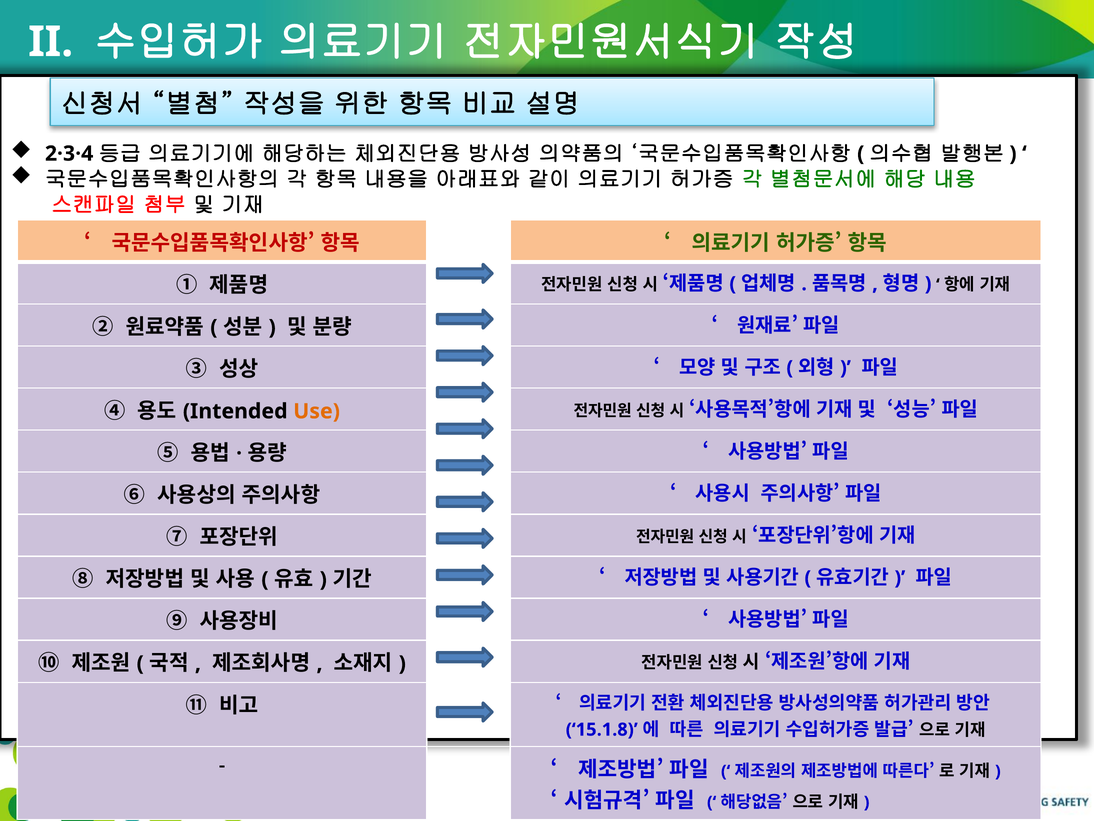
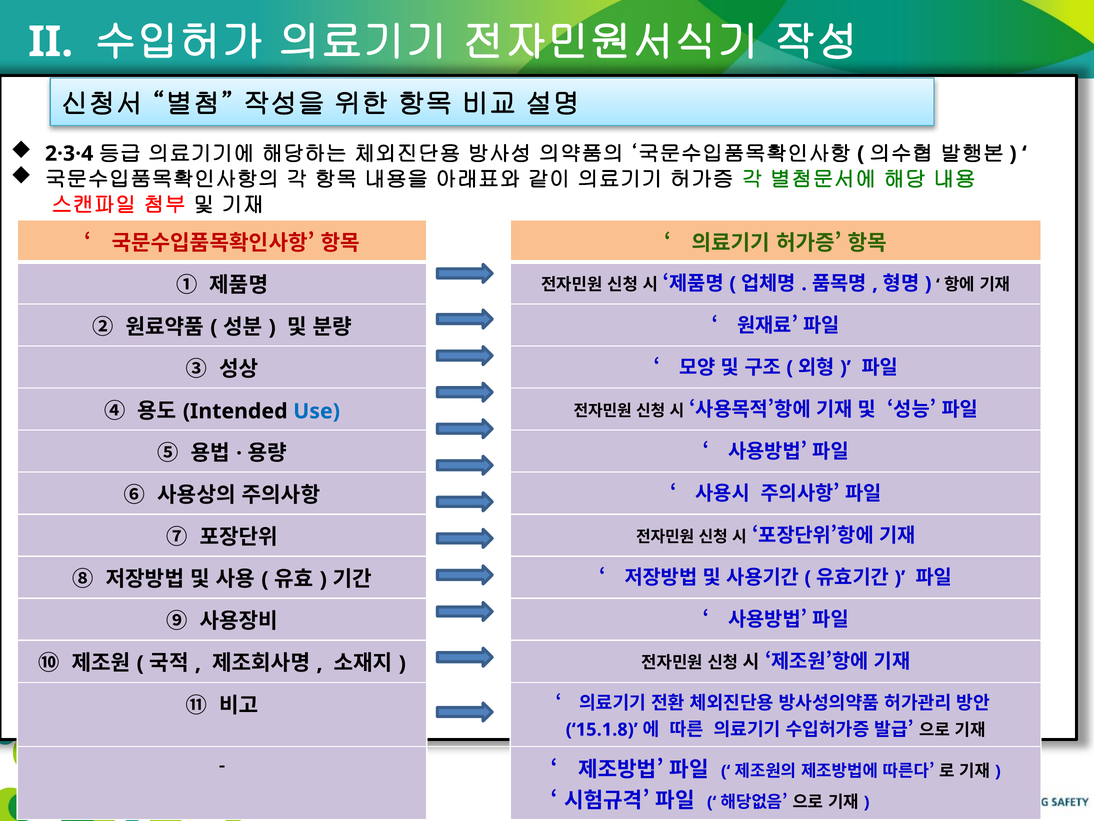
Use colour: orange -> blue
